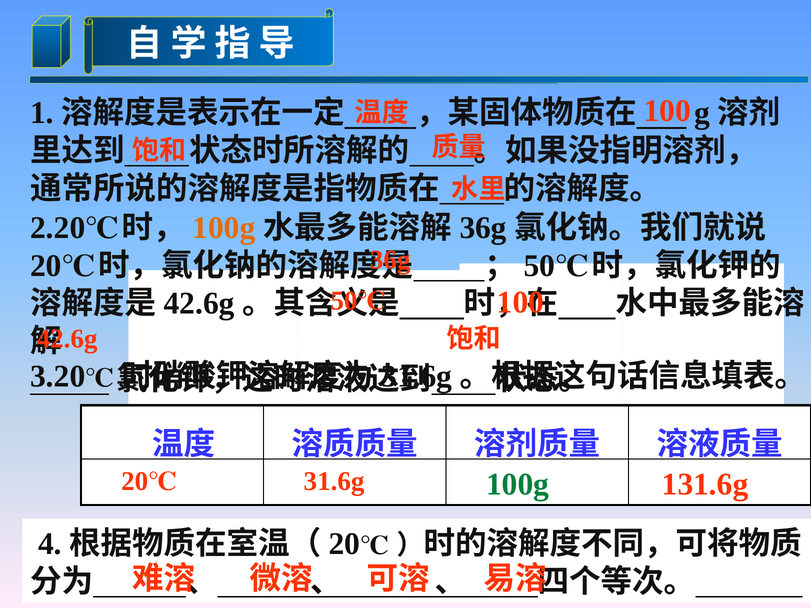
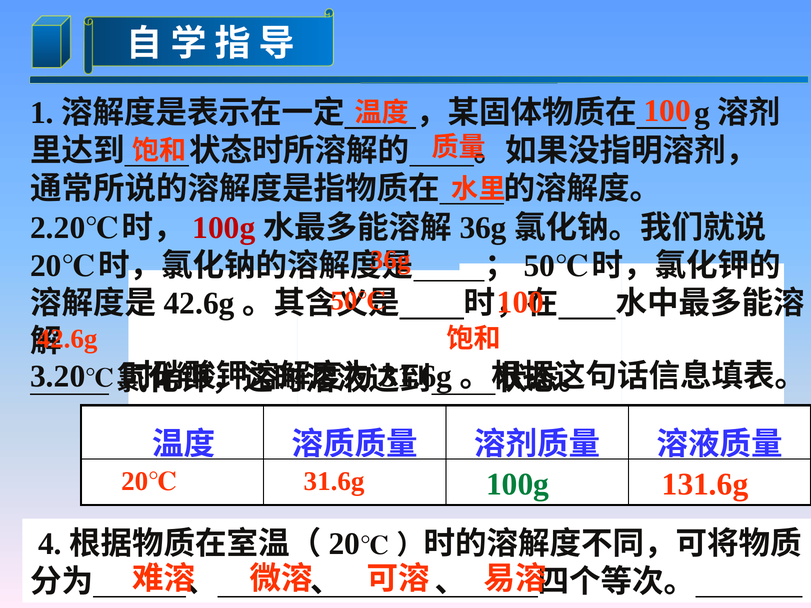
100g at (224, 228) colour: orange -> red
